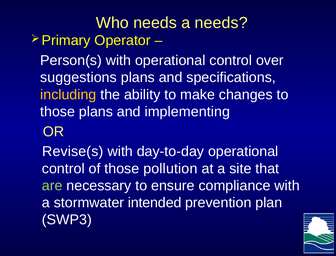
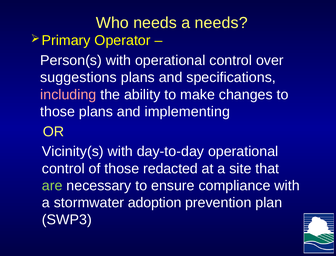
including colour: yellow -> pink
Revise(s: Revise(s -> Vicinity(s
pollution: pollution -> redacted
intended: intended -> adoption
